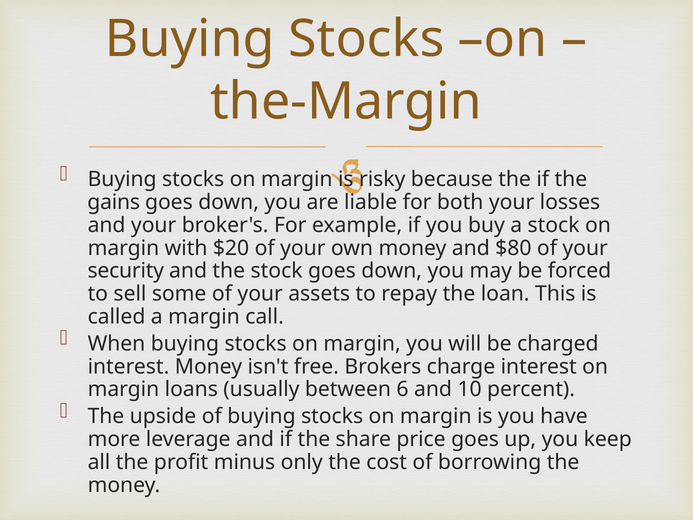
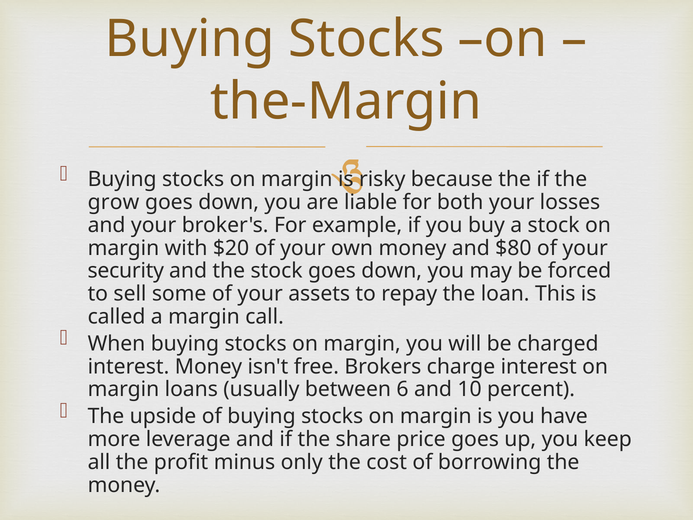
gains: gains -> grow
